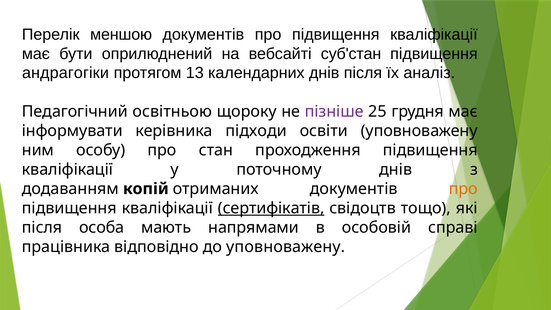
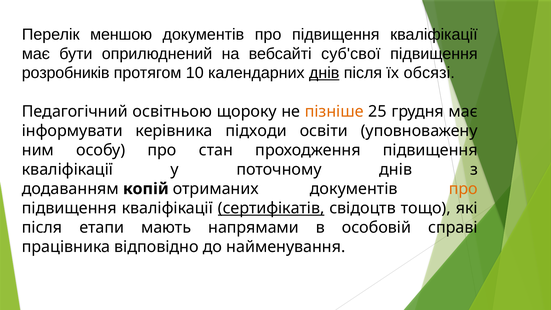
суб'стан: суб'стан -> суб'свої
андрагогіки: андрагогіки -> розробників
13: 13 -> 10
днів at (324, 73) underline: none -> present
аналіз: аналіз -> обсязі
пізніше colour: purple -> orange
особа: особа -> етапи
до уповноважену: уповноважену -> найменування
